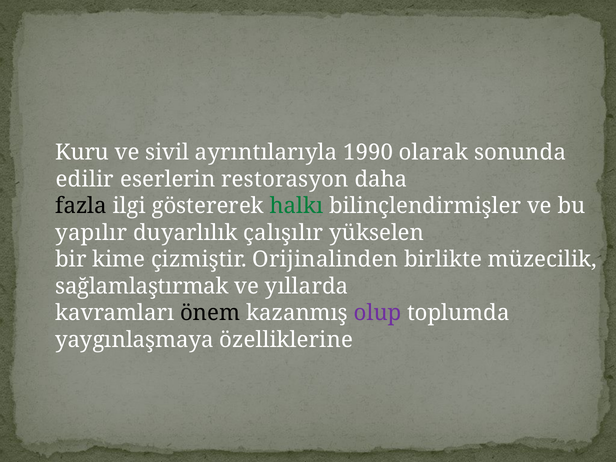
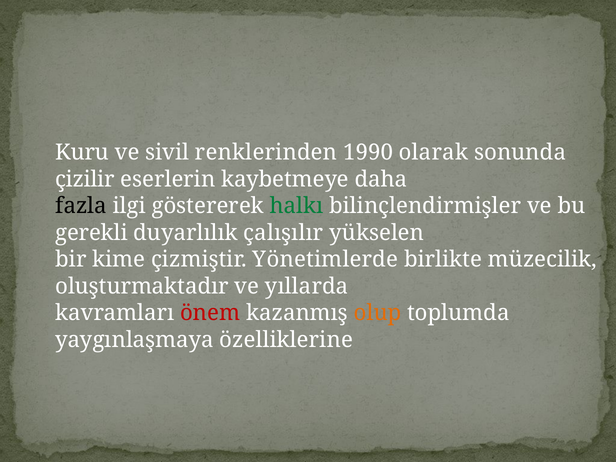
ayrıntılarıyla: ayrıntılarıyla -> renklerinden
edilir: edilir -> çizilir
restorasyon: restorasyon -> kaybetmeye
yapılır: yapılır -> gerekli
Orijinalinden: Orijinalinden -> Yönetimlerde
sağlamlaştırmak: sağlamlaştırmak -> oluşturmaktadır
önem colour: black -> red
olup colour: purple -> orange
